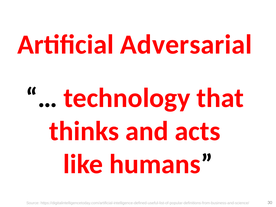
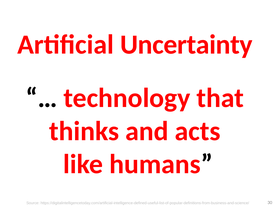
Adversarial: Adversarial -> Uncertainty
